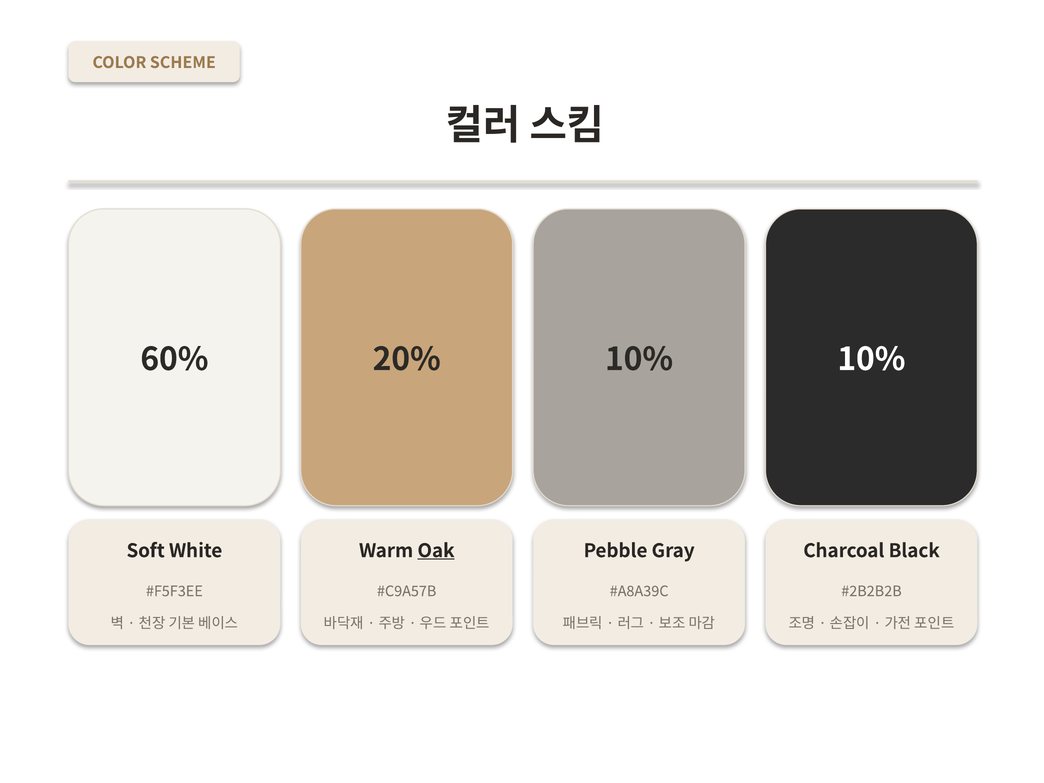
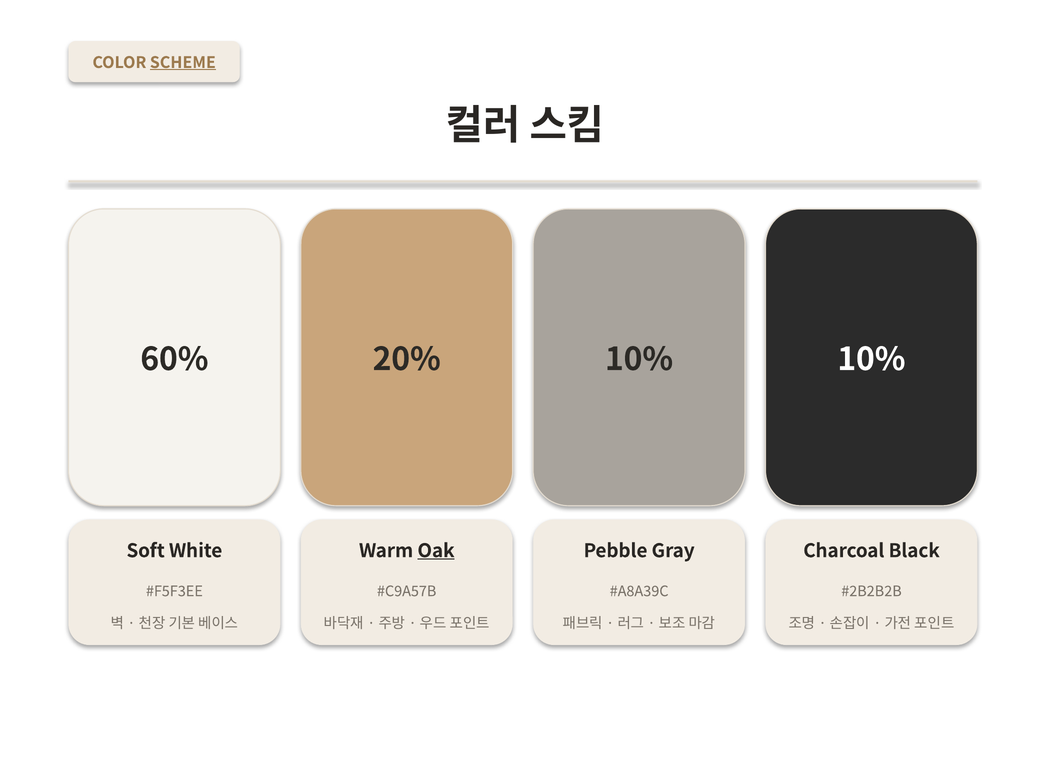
SCHEME underline: none -> present
